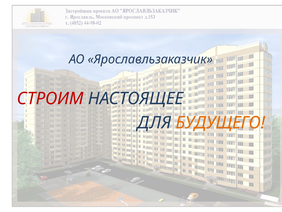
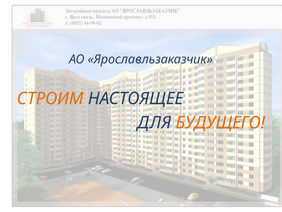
СТРОИМ colour: red -> orange
